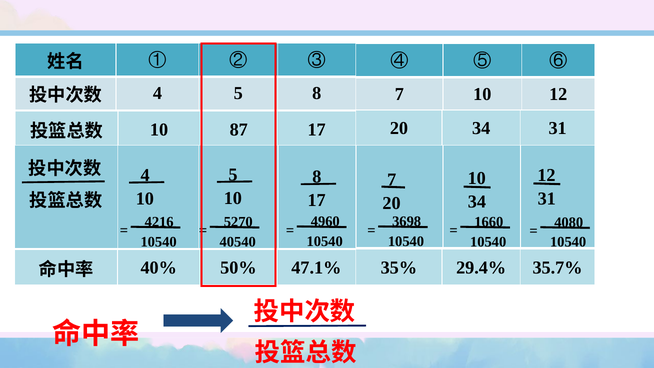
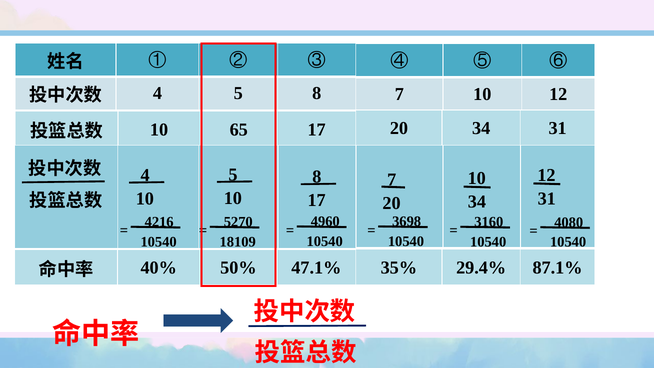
87: 87 -> 65
1660: 1660 -> 3160
40540: 40540 -> 18109
35.7%: 35.7% -> 87.1%
